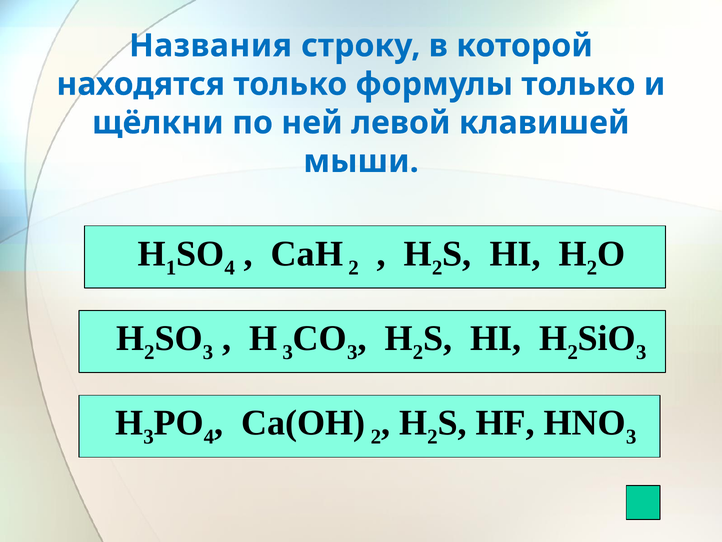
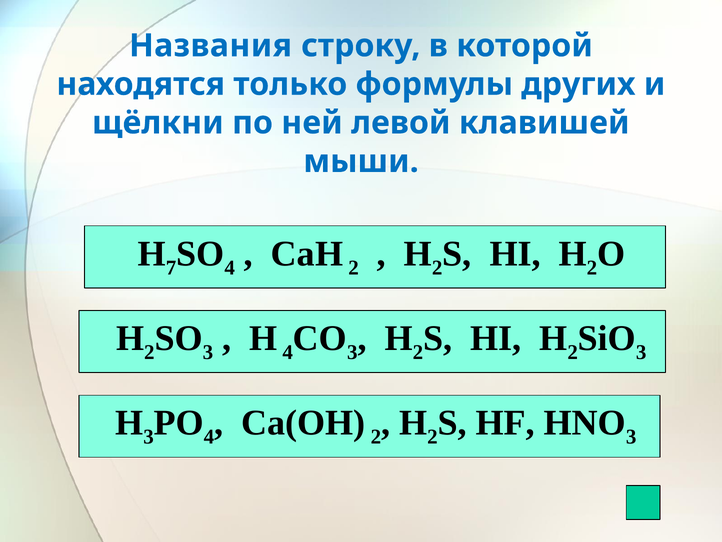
формулы только: только -> других
1: 1 -> 7
3 at (288, 352): 3 -> 4
